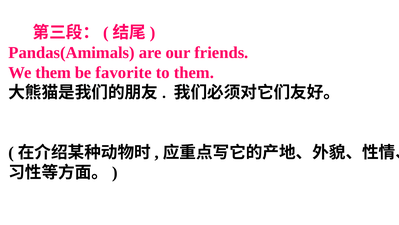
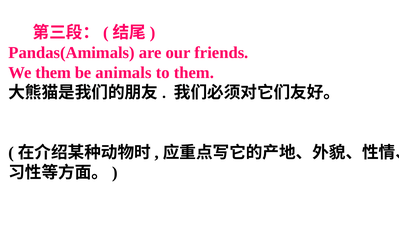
favorite: favorite -> animals
